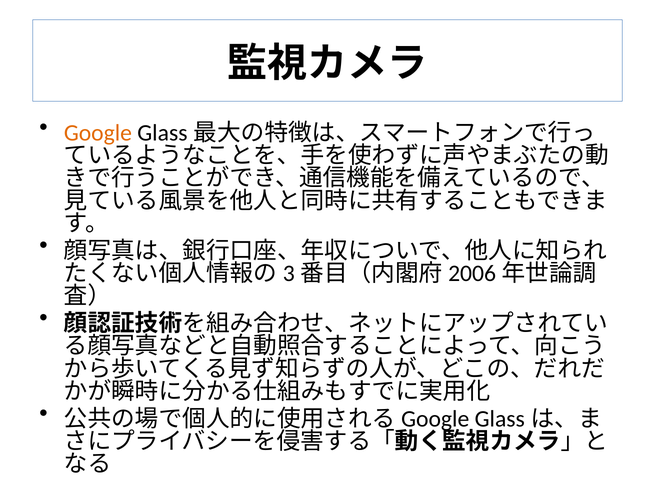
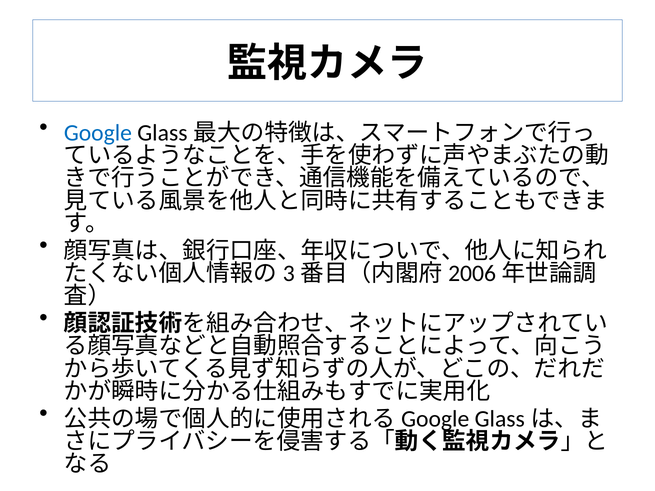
Google colour: orange -> blue
